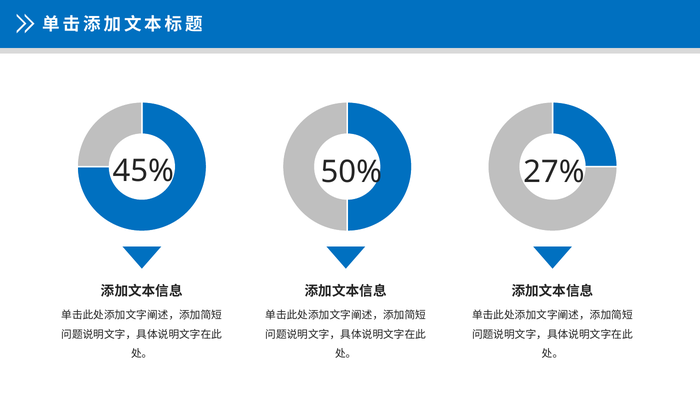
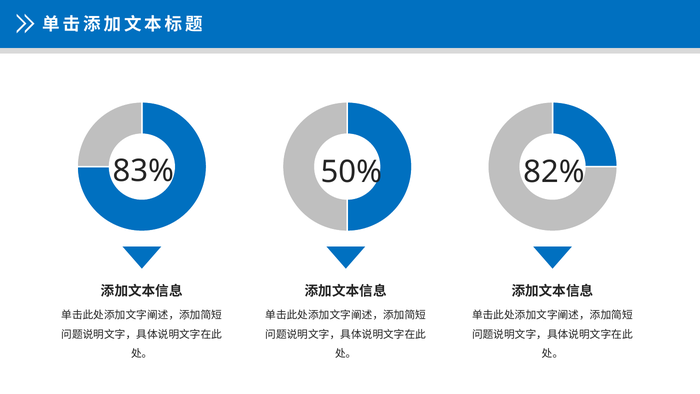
45%: 45% -> 83%
27%: 27% -> 82%
